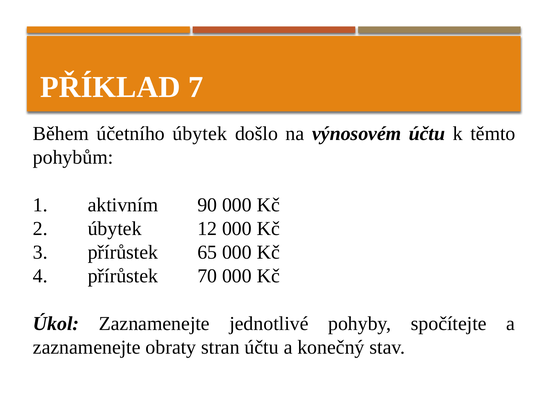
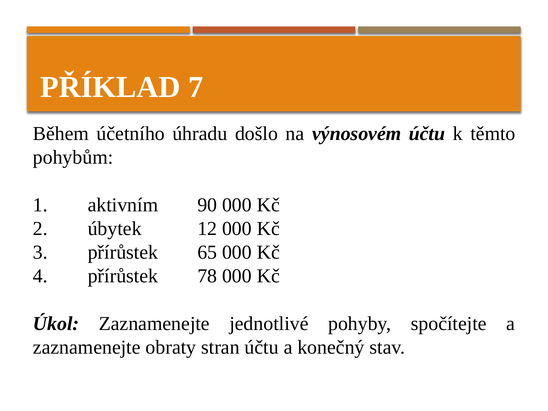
účetního úbytek: úbytek -> úhradu
70: 70 -> 78
